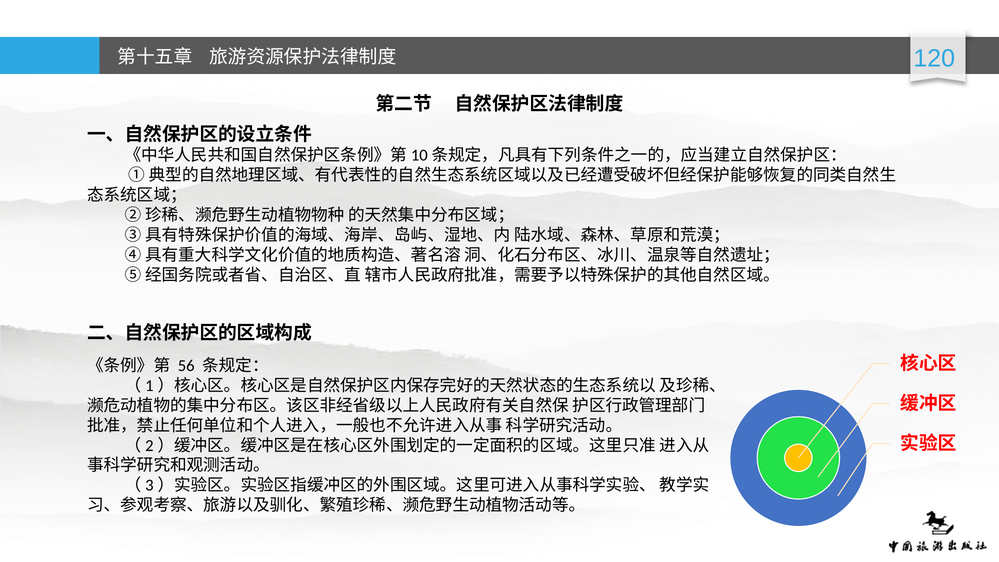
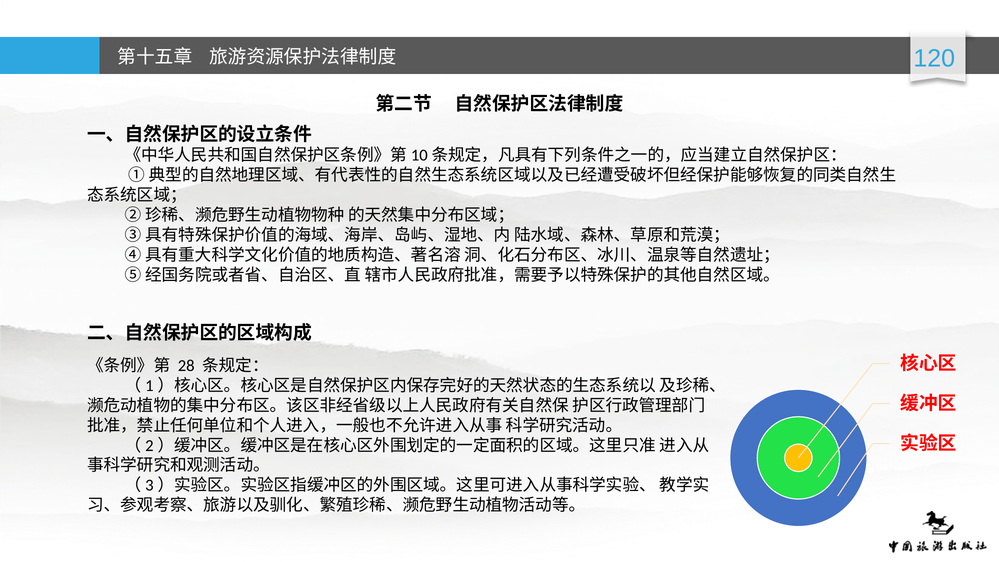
56: 56 -> 28
